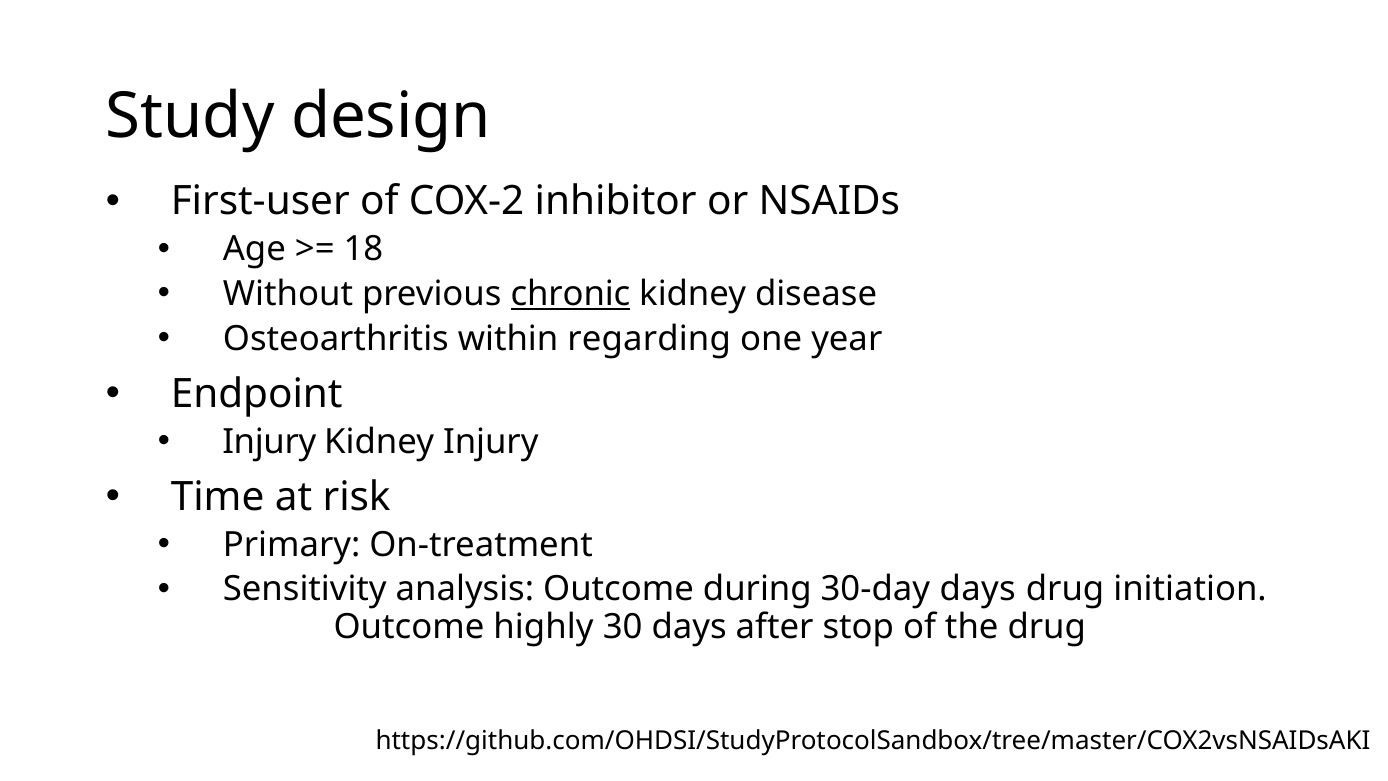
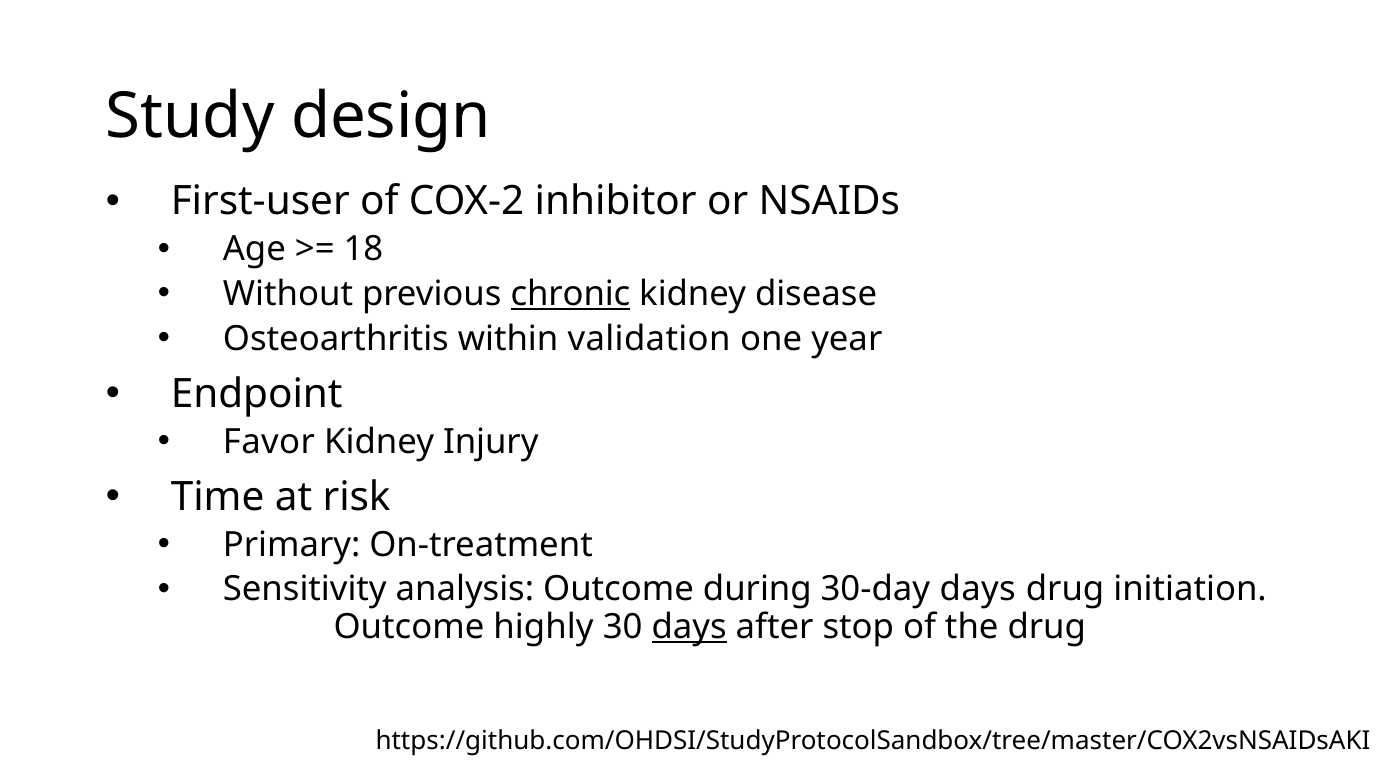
regarding: regarding -> validation
Injury at (269, 441): Injury -> Favor
days at (689, 626) underline: none -> present
